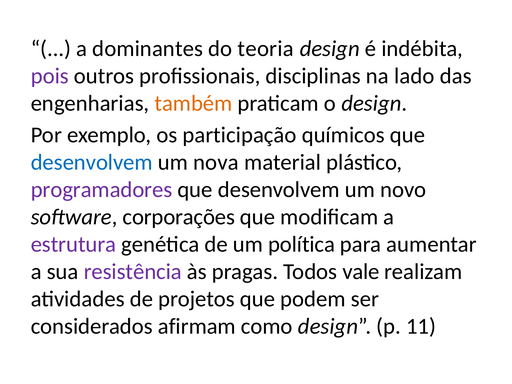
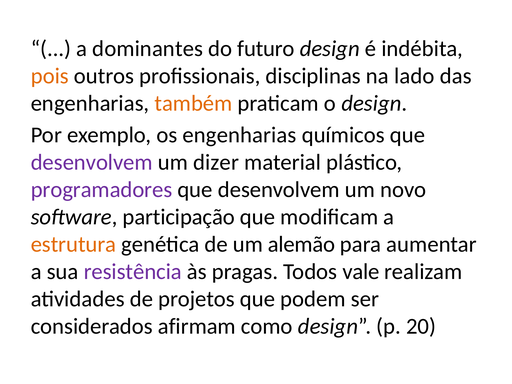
teoria: teoria -> futuro
pois colour: purple -> orange
os participação: participação -> engenharias
desenvolvem at (92, 162) colour: blue -> purple
nova: nova -> dizer
corporações: corporações -> participação
estrutura colour: purple -> orange
política: política -> alemão
11: 11 -> 20
